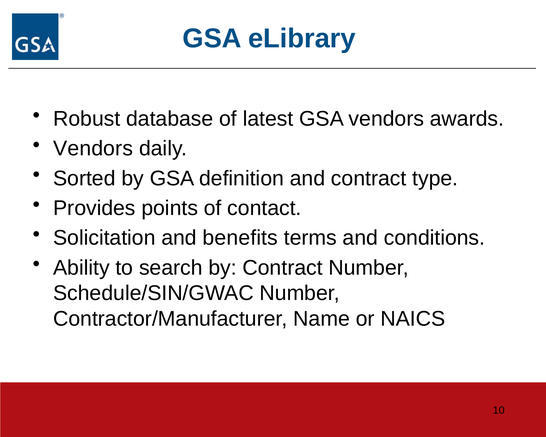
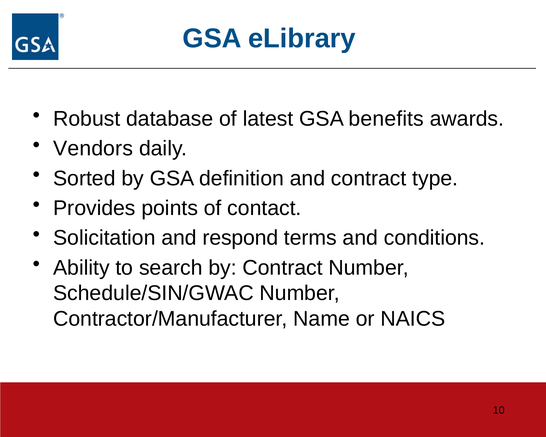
GSA vendors: vendors -> benefits
benefits: benefits -> respond
